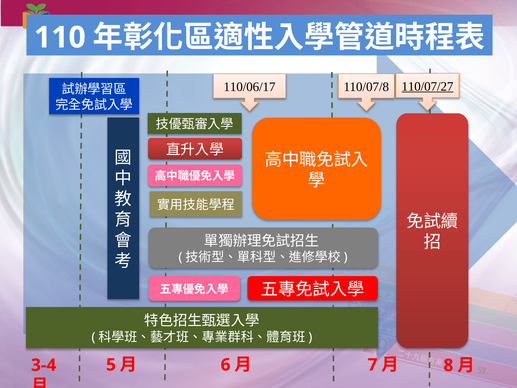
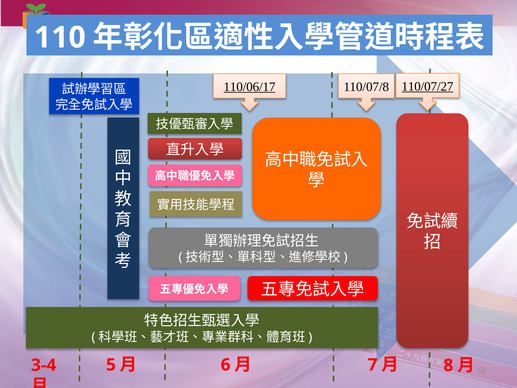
110/06/17 underline: none -> present
